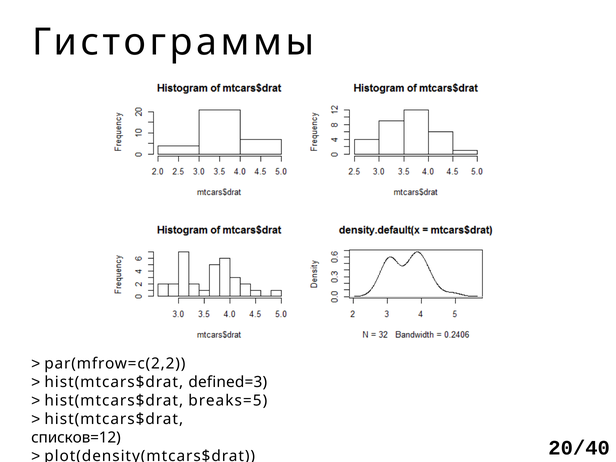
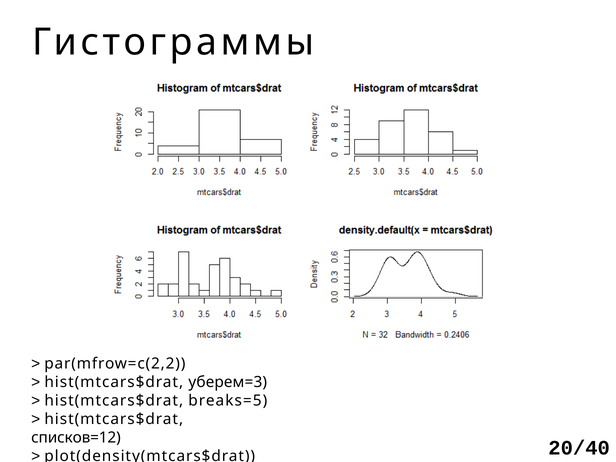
defined=3: defined=3 -> уберем=3
